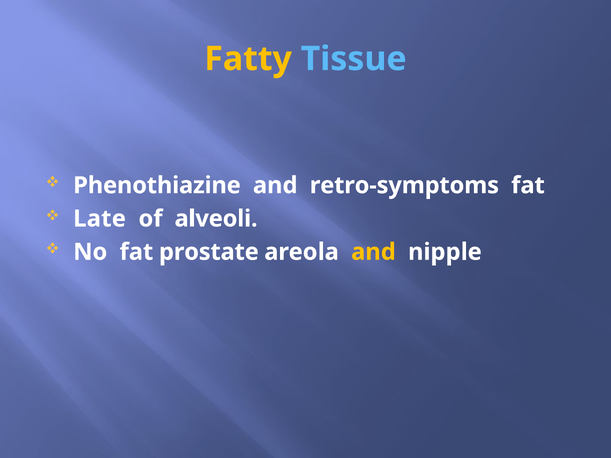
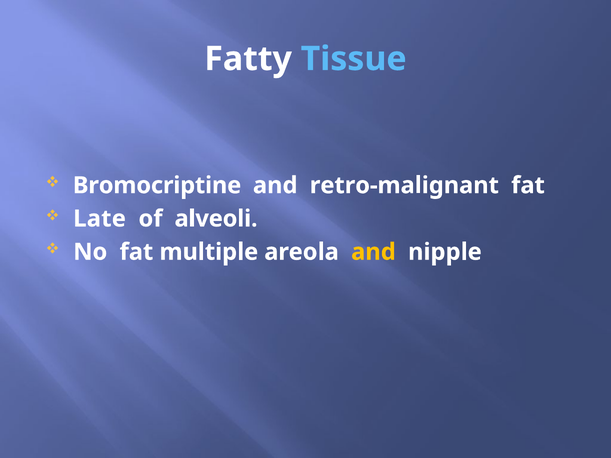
Fatty colour: yellow -> white
Phenothiazine: Phenothiazine -> Bromocriptine
retro-symptoms: retro-symptoms -> retro-malignant
prostate: prostate -> multiple
